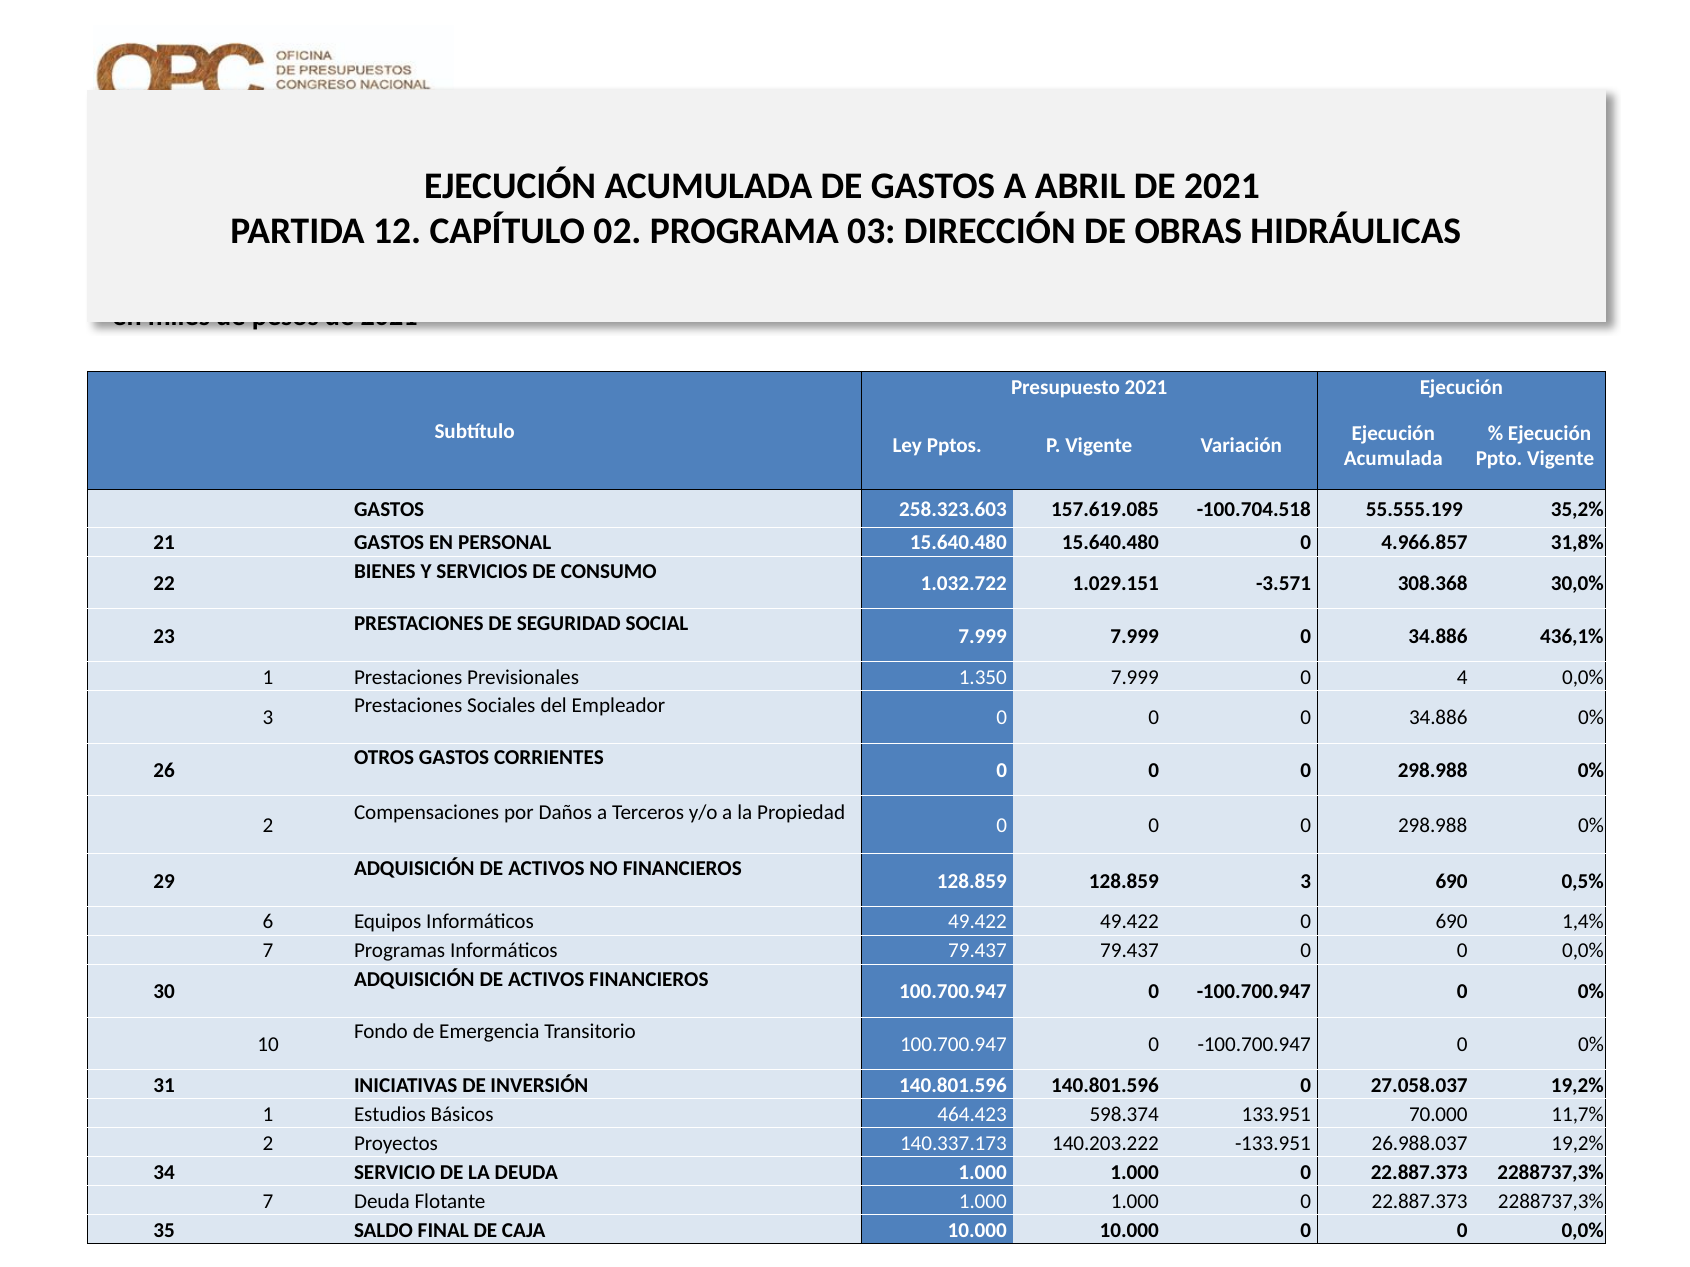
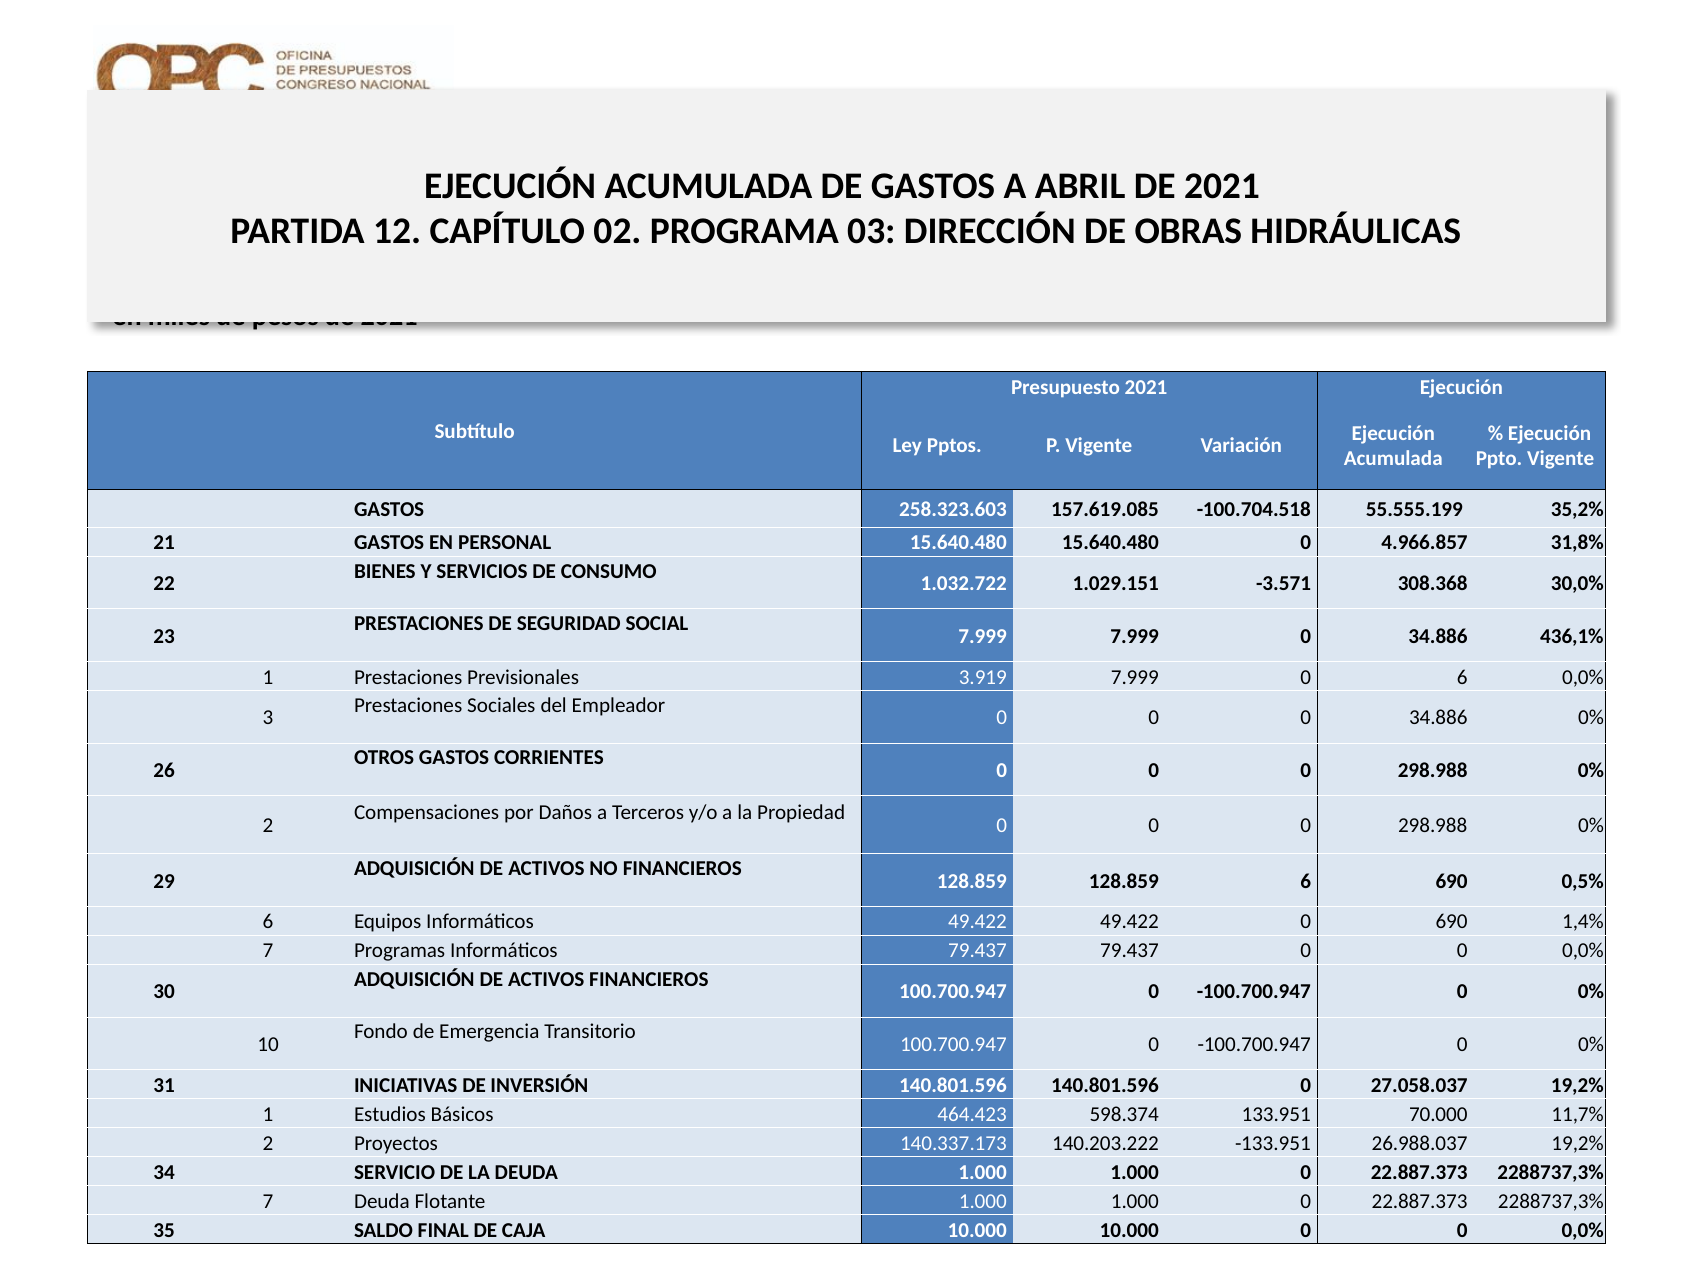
1.350: 1.350 -> 3.919
0 4: 4 -> 6
128.859 3: 3 -> 6
